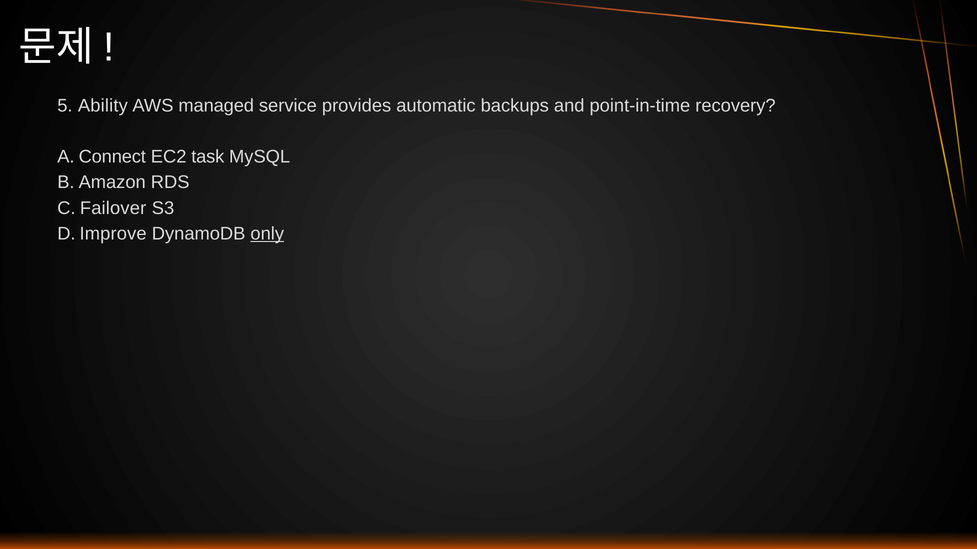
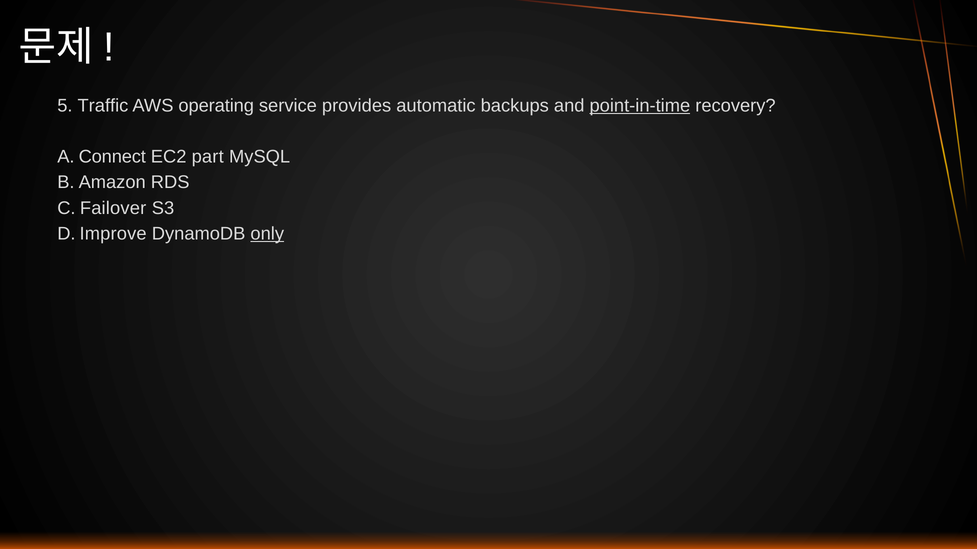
Ability: Ability -> Traffic
managed: managed -> operating
point-in-time underline: none -> present
task: task -> part
